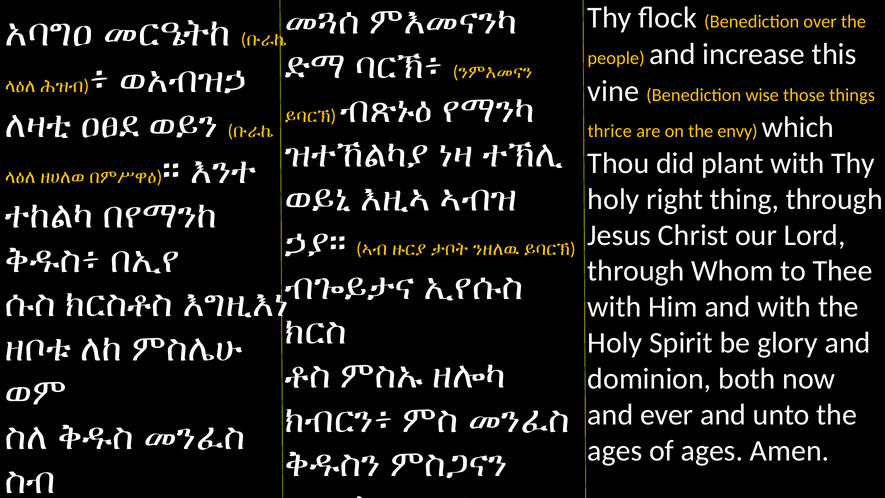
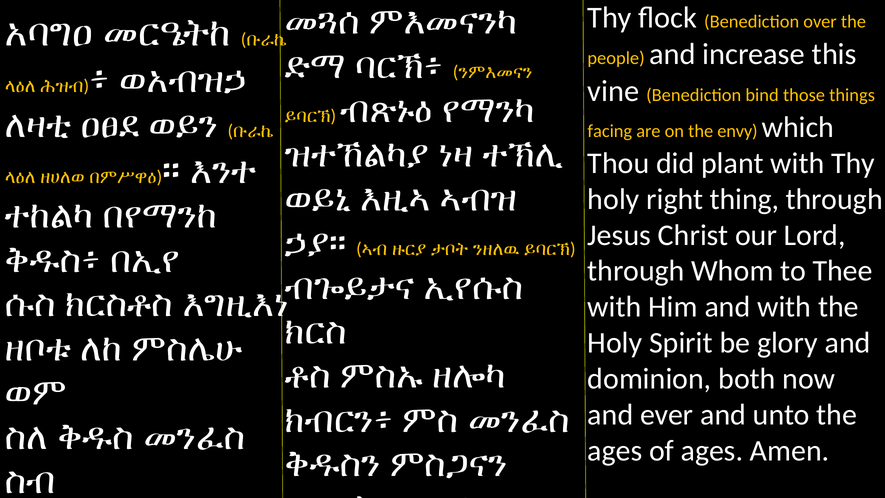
wise: wise -> bind
thrice: thrice -> facing
